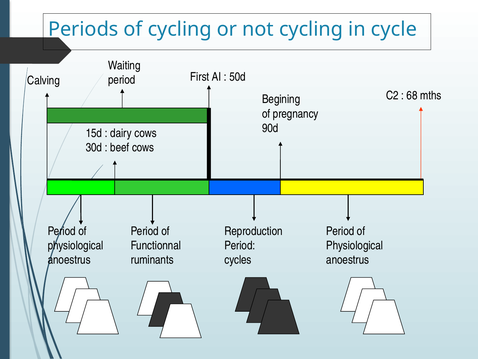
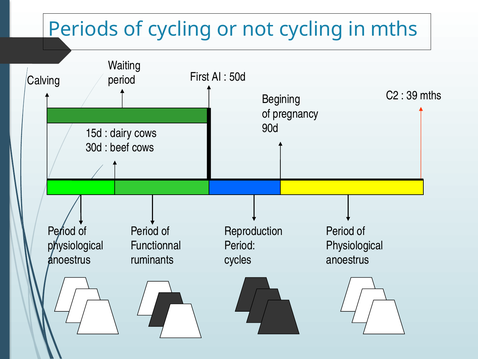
in cycle: cycle -> mths
68: 68 -> 39
